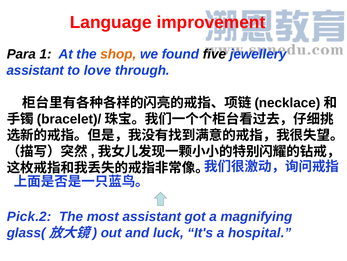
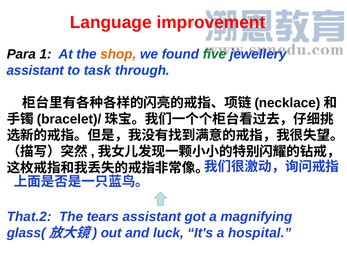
five colour: black -> green
love: love -> task
Pick.2: Pick.2 -> That.2
most: most -> tears
